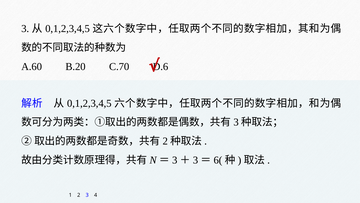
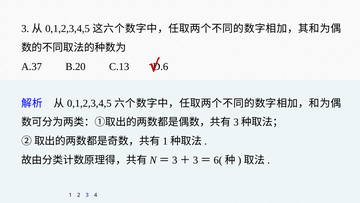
A.60: A.60 -> A.37
C.70: C.70 -> C.13
2 at (165, 141): 2 -> 1
